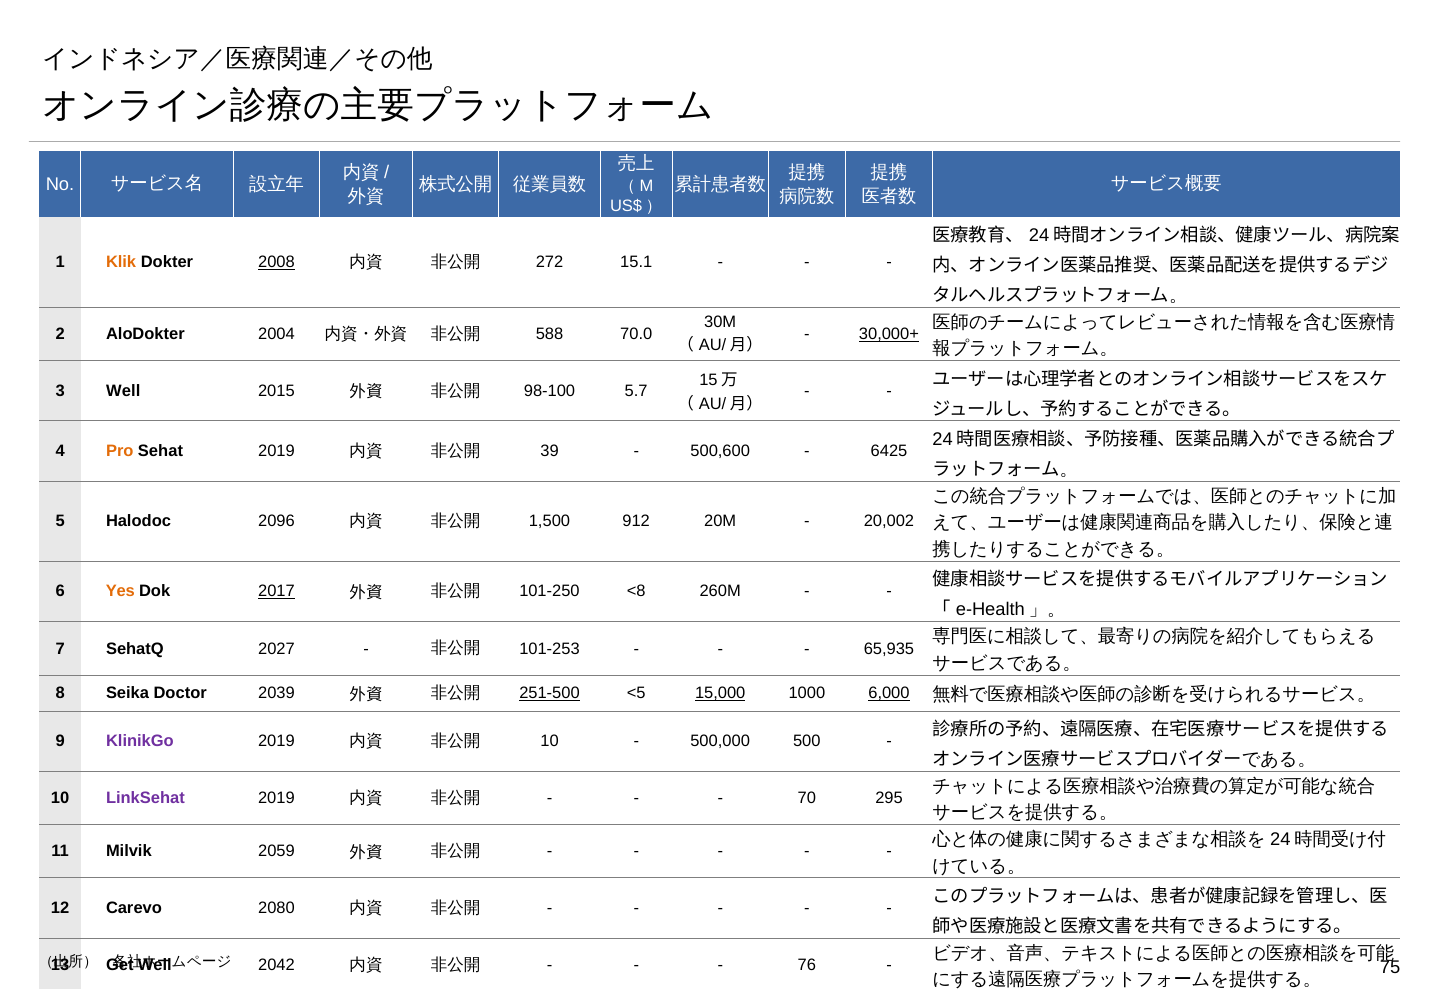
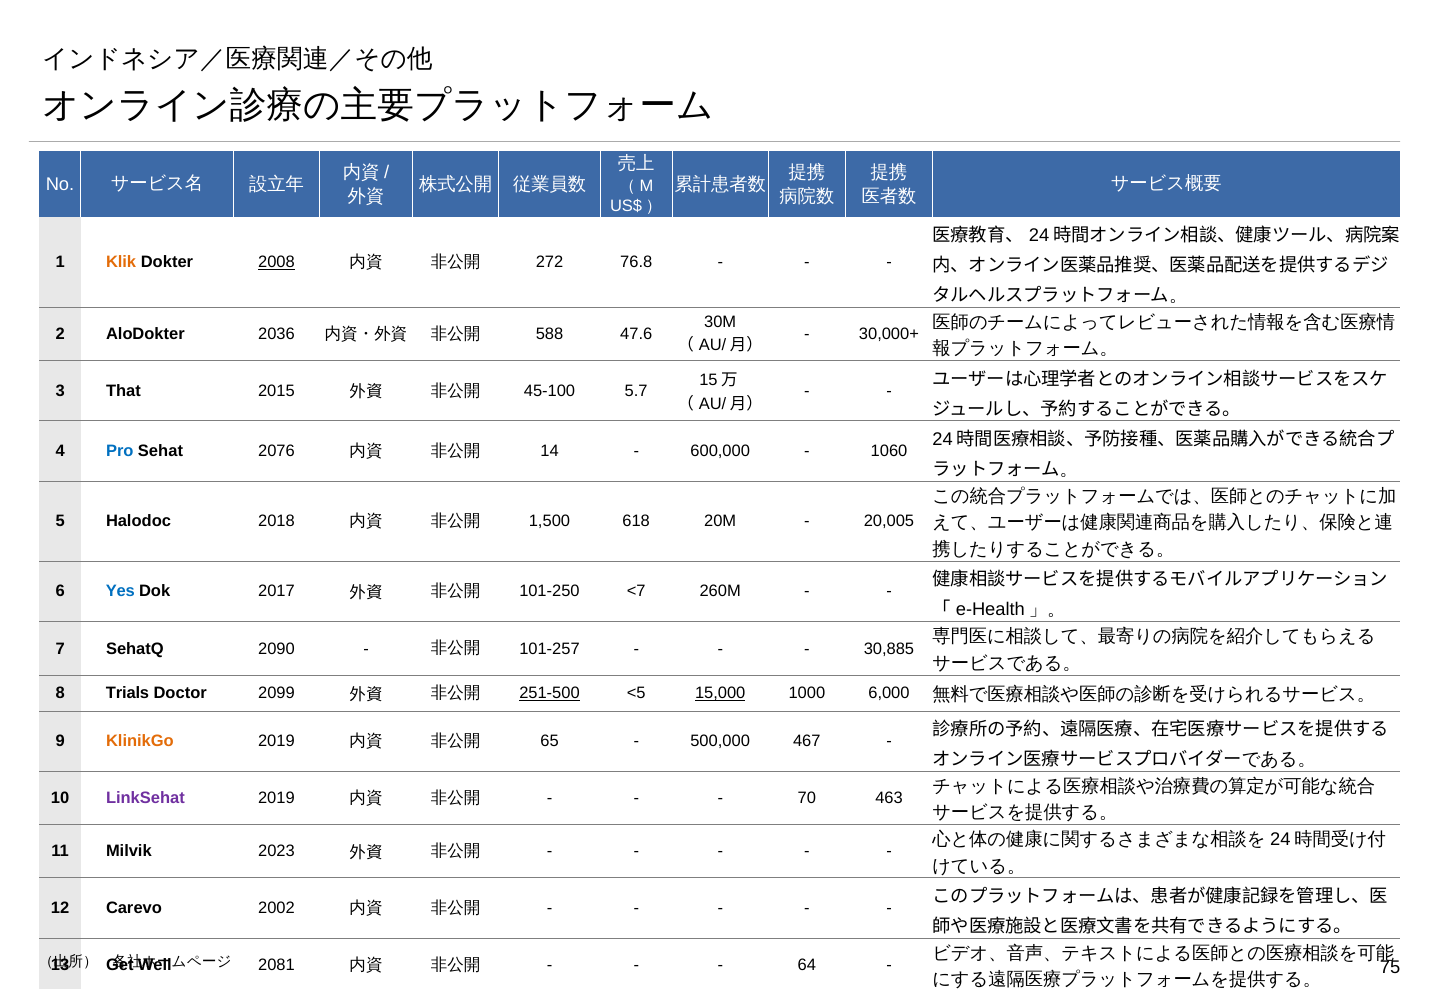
15.1: 15.1 -> 76.8
2004: 2004 -> 2036
70.0: 70.0 -> 47.6
30,000+ underline: present -> none
3 Well: Well -> That
98-100: 98-100 -> 45-100
Pro colour: orange -> blue
Sehat 2019: 2019 -> 2076
39: 39 -> 14
500,600: 500,600 -> 600,000
6425: 6425 -> 1060
2096: 2096 -> 2018
912: 912 -> 618
20,002: 20,002 -> 20,005
Yes colour: orange -> blue
2017 underline: present -> none
<8: <8 -> <7
2027: 2027 -> 2090
101-253: 101-253 -> 101-257
65,935: 65,935 -> 30,885
Seika: Seika -> Trials
2039: 2039 -> 2099
6,000 underline: present -> none
KlinikGo colour: purple -> orange
10 at (550, 742): 10 -> 65
500: 500 -> 467
295: 295 -> 463
2059: 2059 -> 2023
2080: 2080 -> 2002
2042: 2042 -> 2081
76: 76 -> 64
